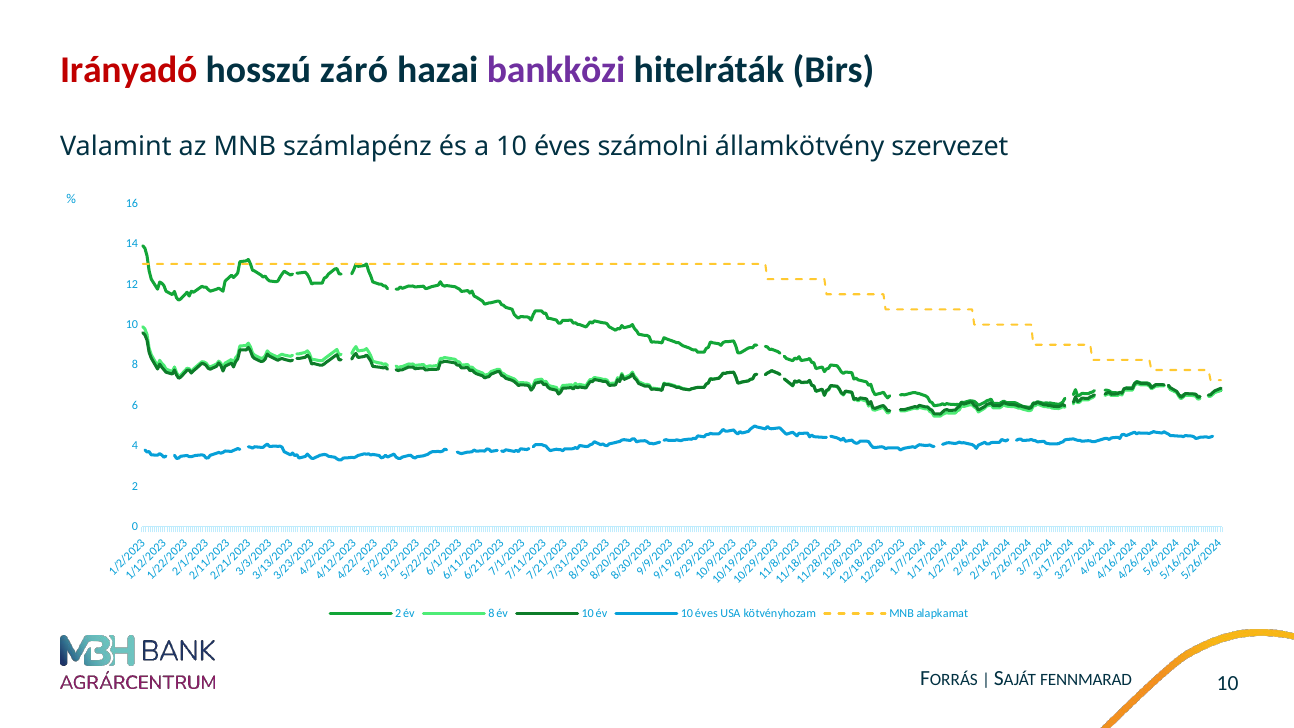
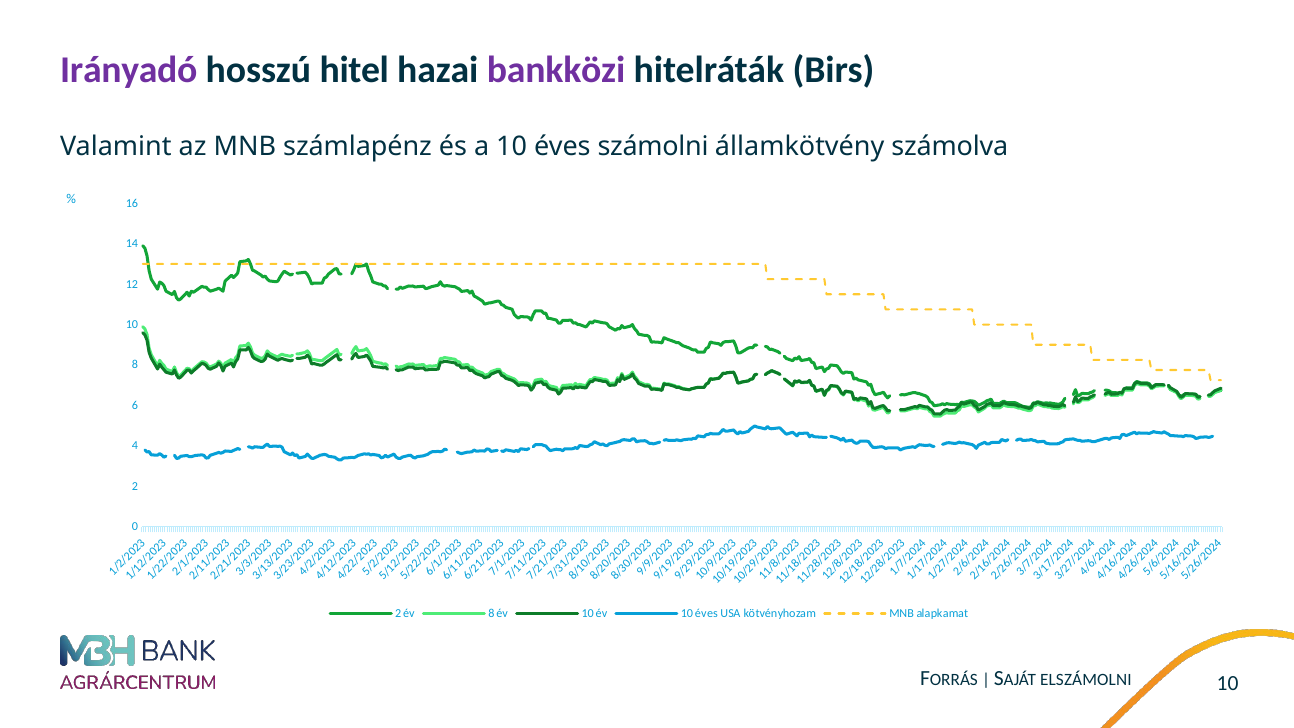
Irányadó colour: red -> purple
záró: záró -> hitel
szervezet: szervezet -> számolva
FENNMARAD: FENNMARAD -> ELSZÁMOLNI
